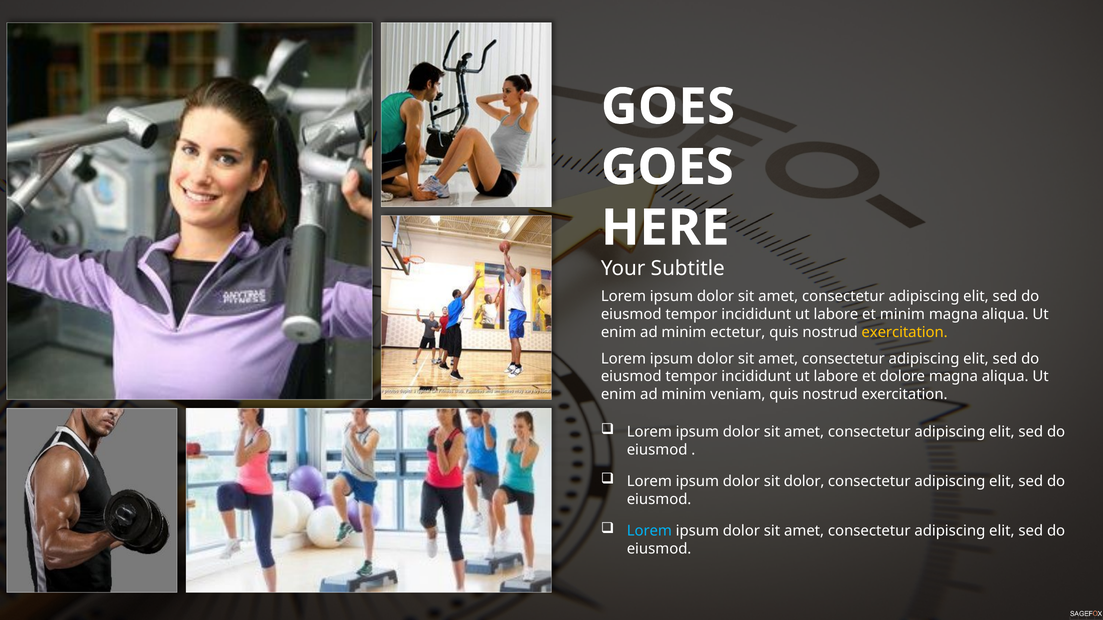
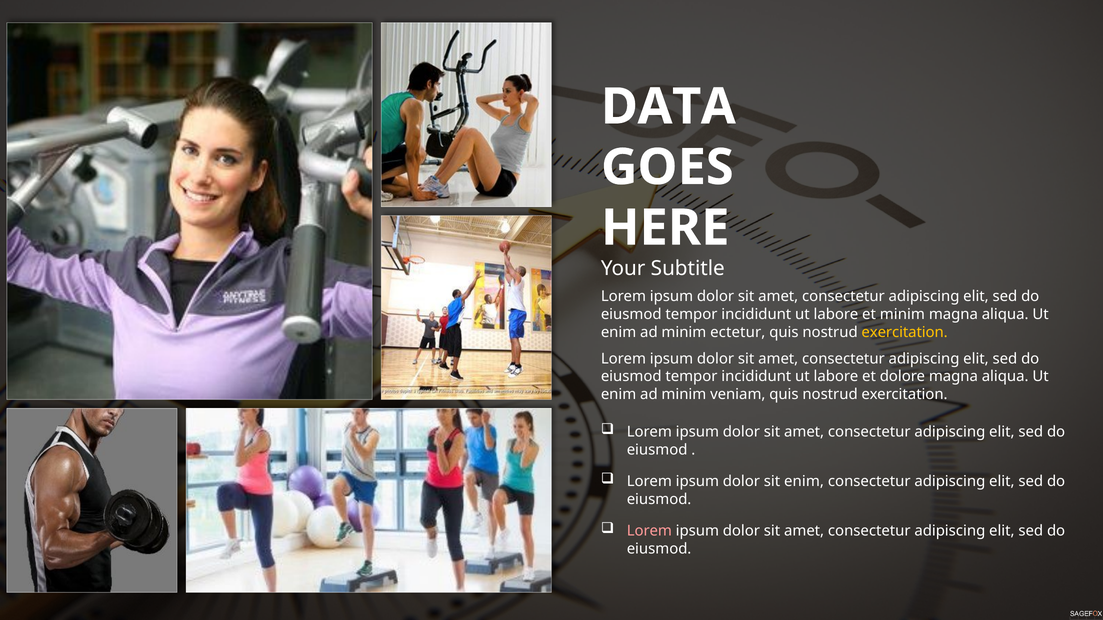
GOES at (668, 107): GOES -> DATA
sit dolor: dolor -> enim
Lorem at (649, 531) colour: light blue -> pink
